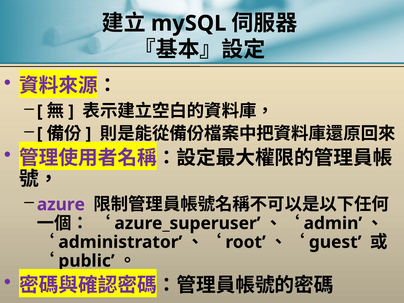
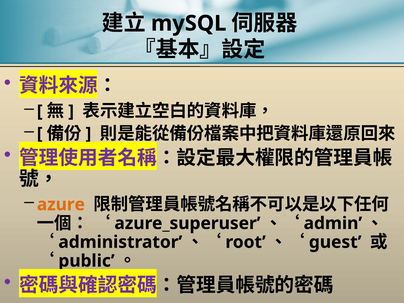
azure colour: purple -> orange
